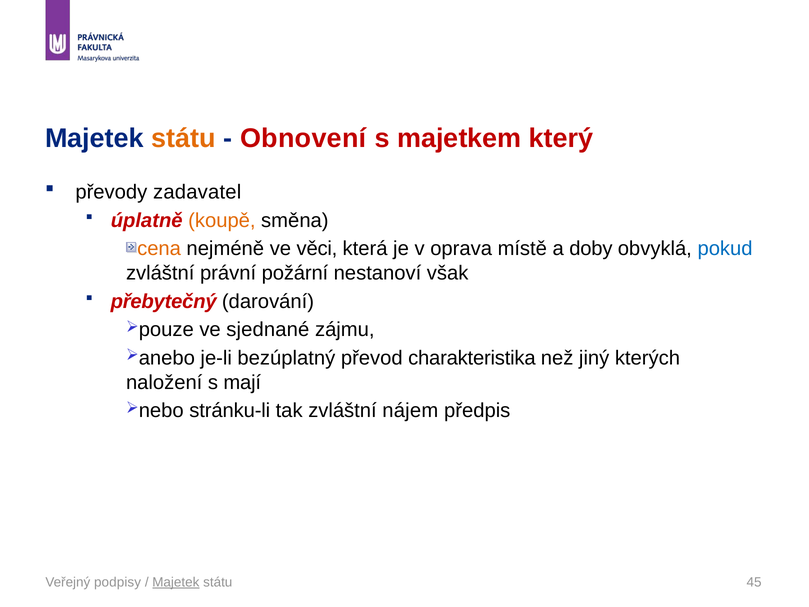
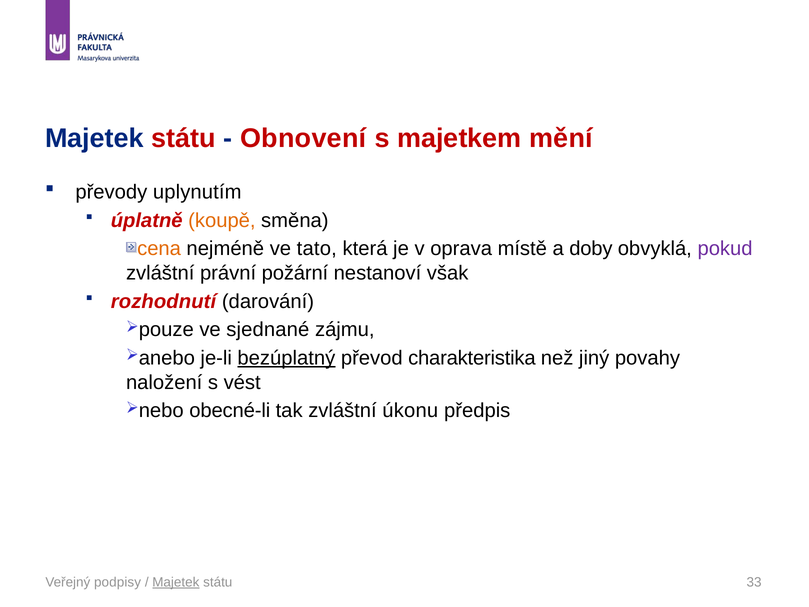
státu at (184, 139) colour: orange -> red
který: který -> mění
zadavatel: zadavatel -> uplynutím
věci: věci -> tato
pokud colour: blue -> purple
přebytečný: přebytečný -> rozhodnutí
bezúplatný underline: none -> present
kterých: kterých -> povahy
mají: mají -> vést
stránku-li: stránku-li -> obecné-li
nájem: nájem -> úkonu
45: 45 -> 33
